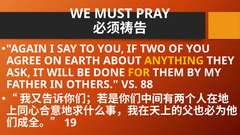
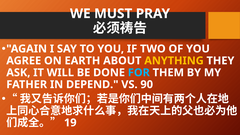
FOR colour: yellow -> light blue
OTHERS: OTHERS -> DEPEND
88: 88 -> 90
